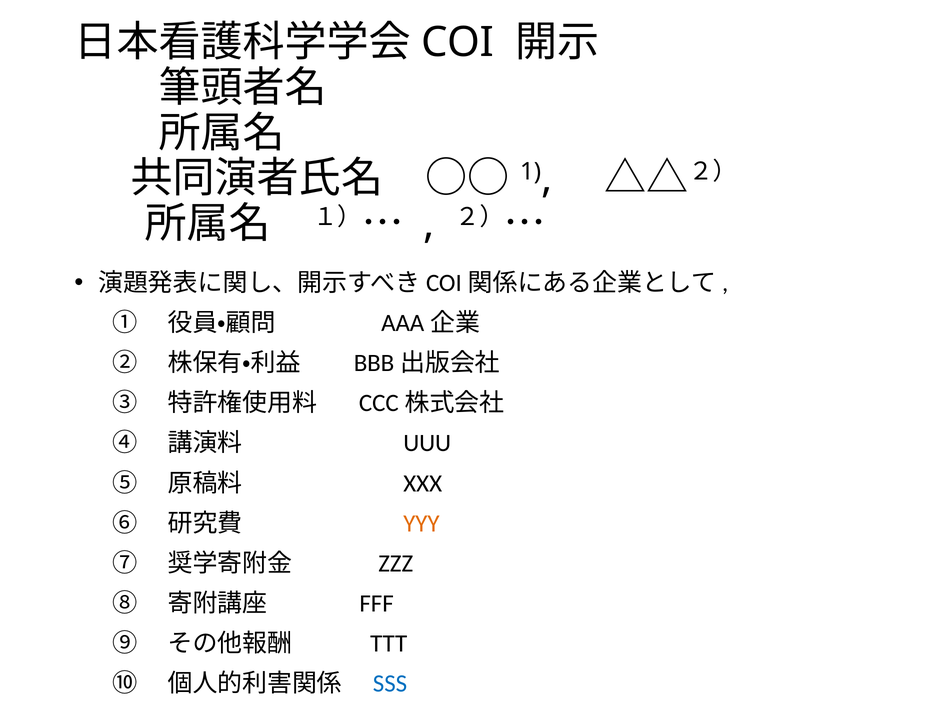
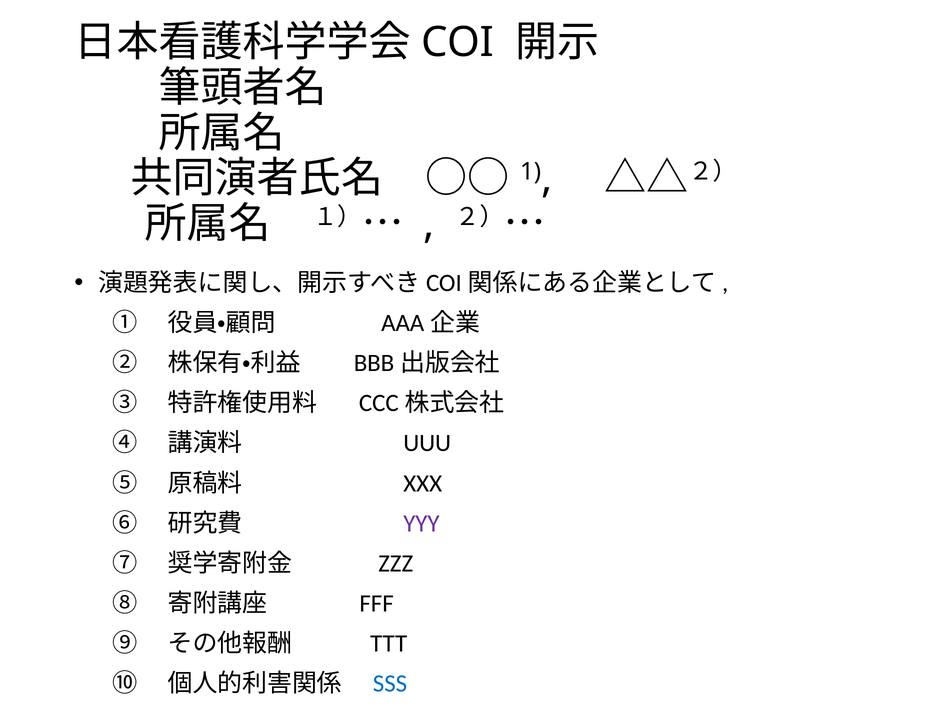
YYY colour: orange -> purple
